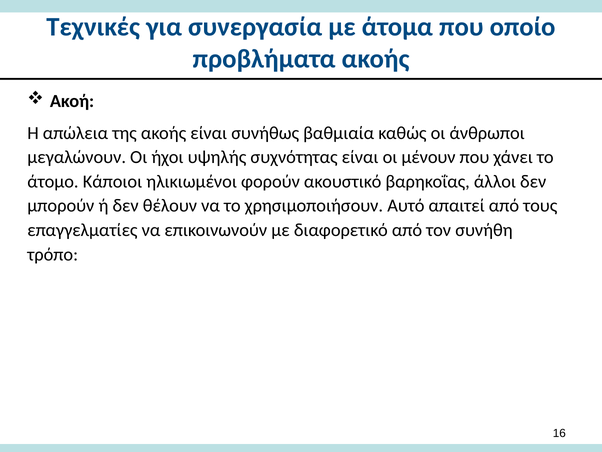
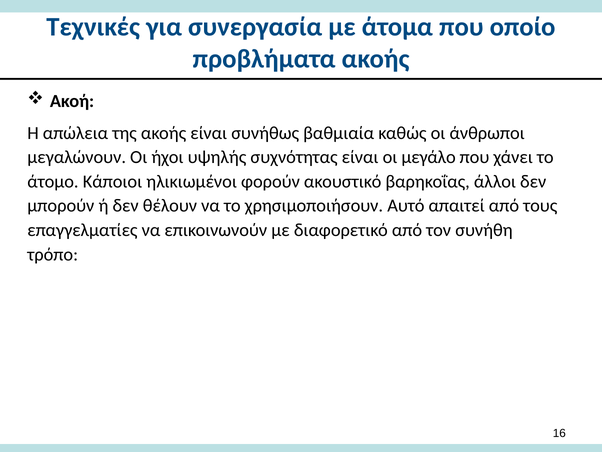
μένουν: μένουν -> μεγάλο
